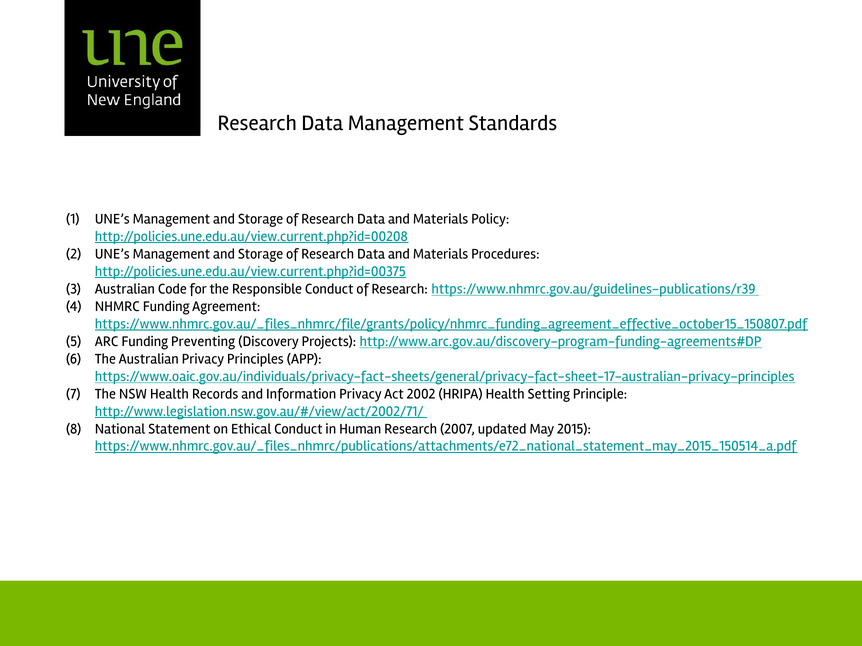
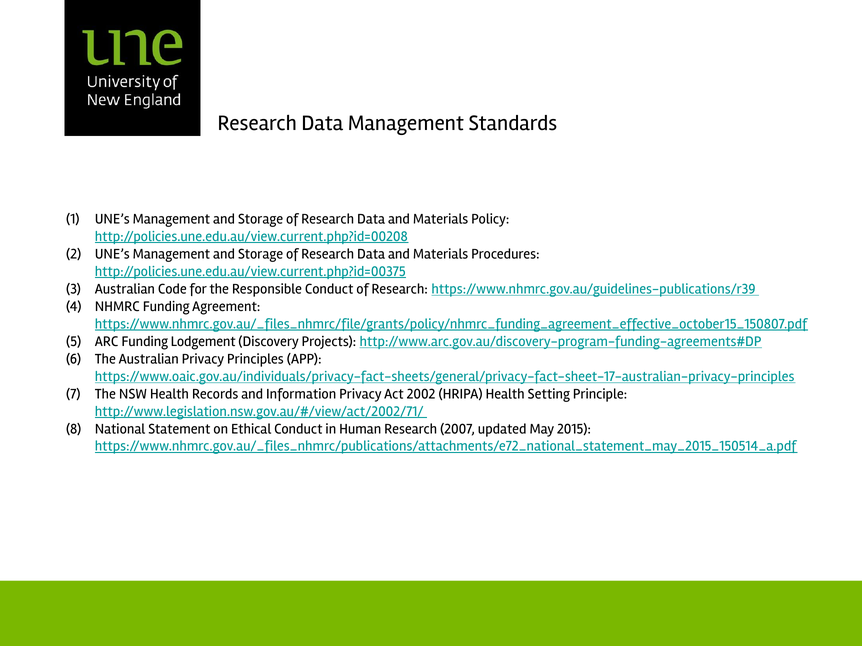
Preventing: Preventing -> Lodgement
